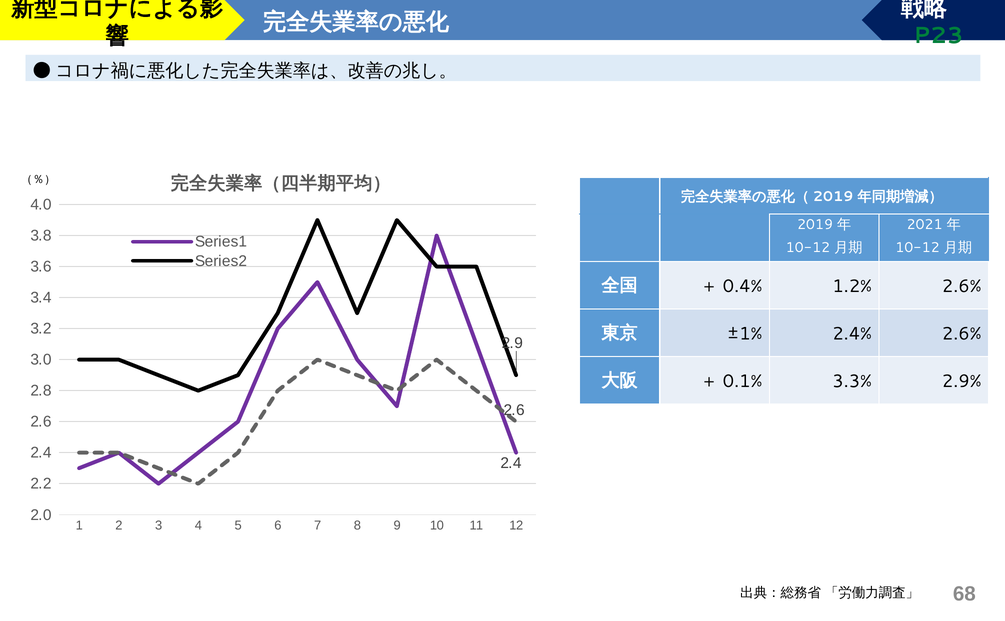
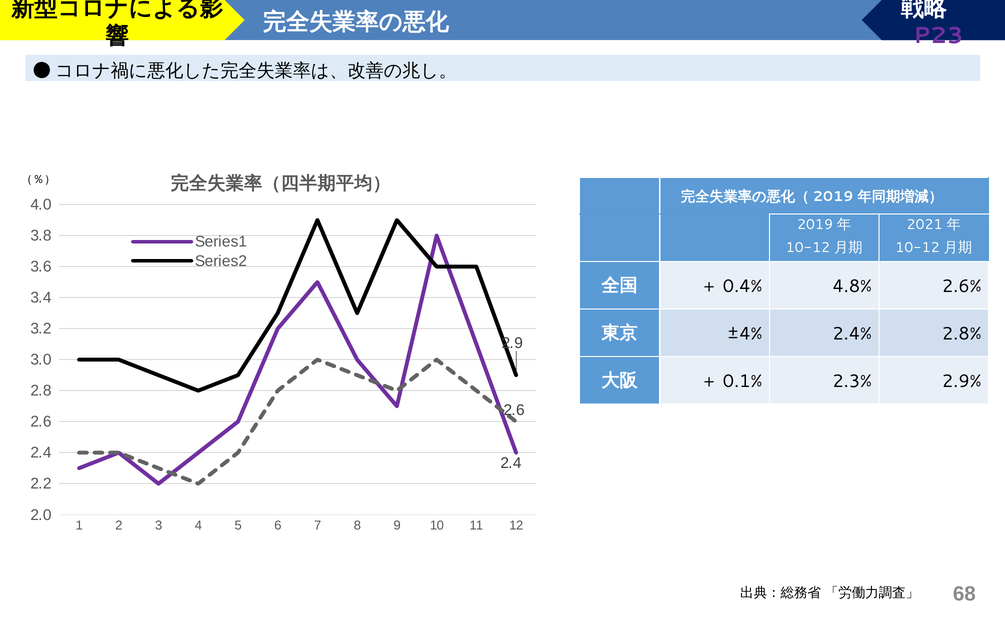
P23 colour: green -> purple
1.2%: 1.2% -> 4.8%
±1%: ±1% -> ±4%
2.4% 2.6%: 2.6% -> 2.8%
3.3%: 3.3% -> 2.3%
